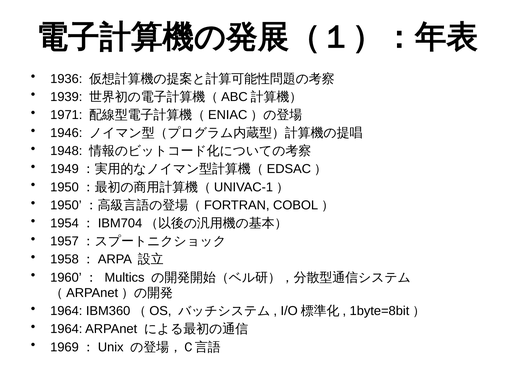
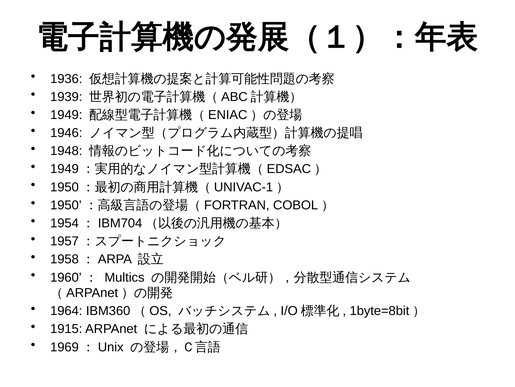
1971: 1971 -> 1949
1964 at (66, 328): 1964 -> 1915
